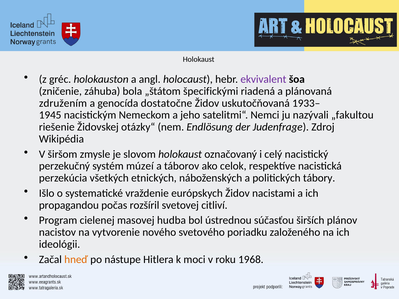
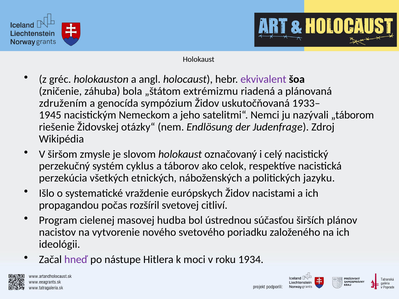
špecifickými: špecifickými -> extrémizmu
dostatočne: dostatočne -> sympózium
„fakultou: „fakultou -> „táborom
múzeí: múzeí -> cyklus
tábory: tábory -> jazyku
hneď colour: orange -> purple
1968: 1968 -> 1934
